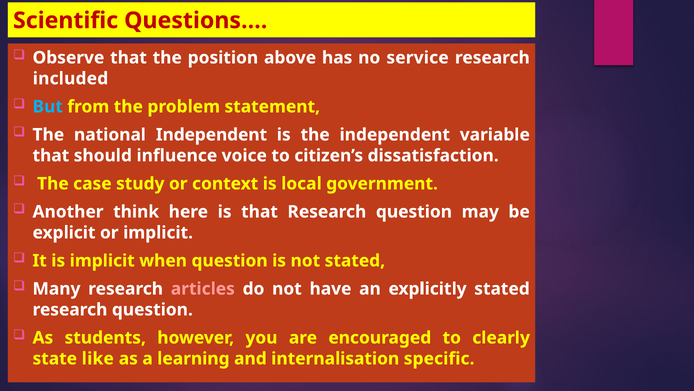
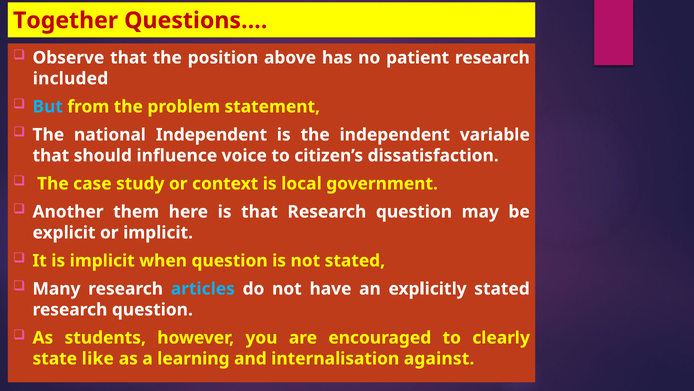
Scientific: Scientific -> Together
service: service -> patient
think: think -> them
articles colour: pink -> light blue
specific: specific -> against
